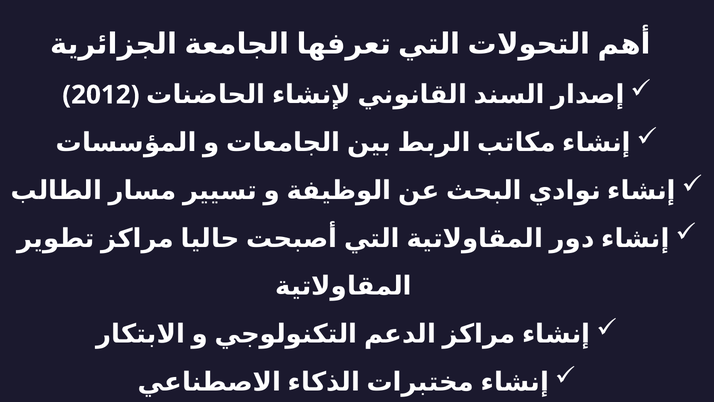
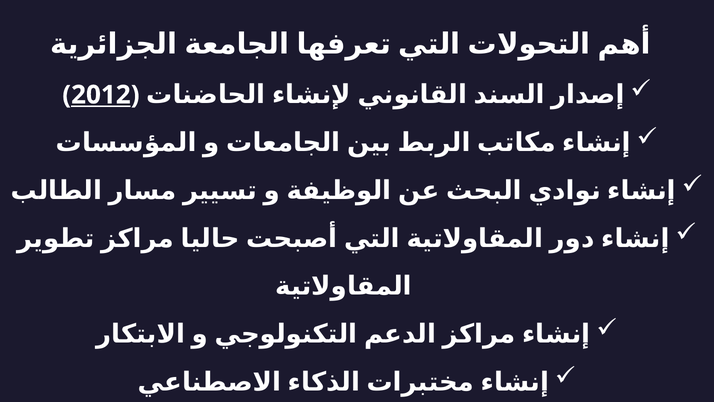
2012 underline: none -> present
